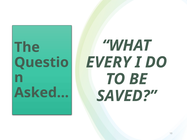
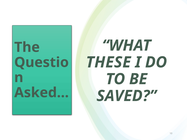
EVERY: EVERY -> THESE
